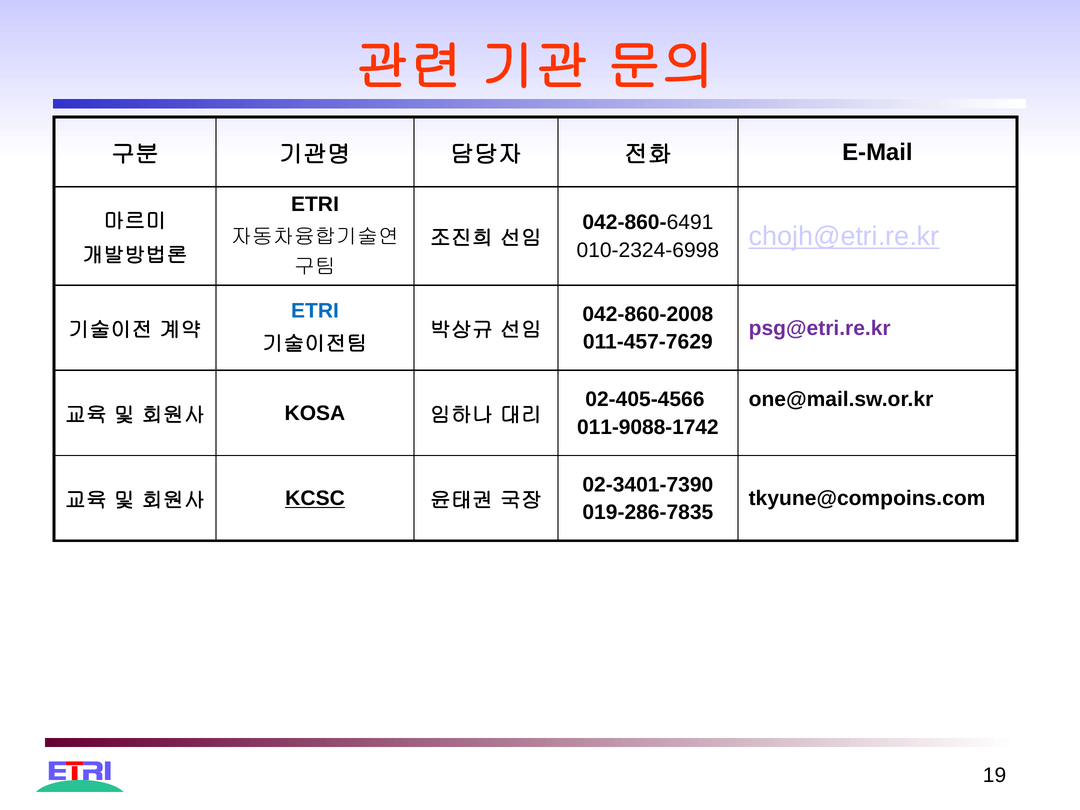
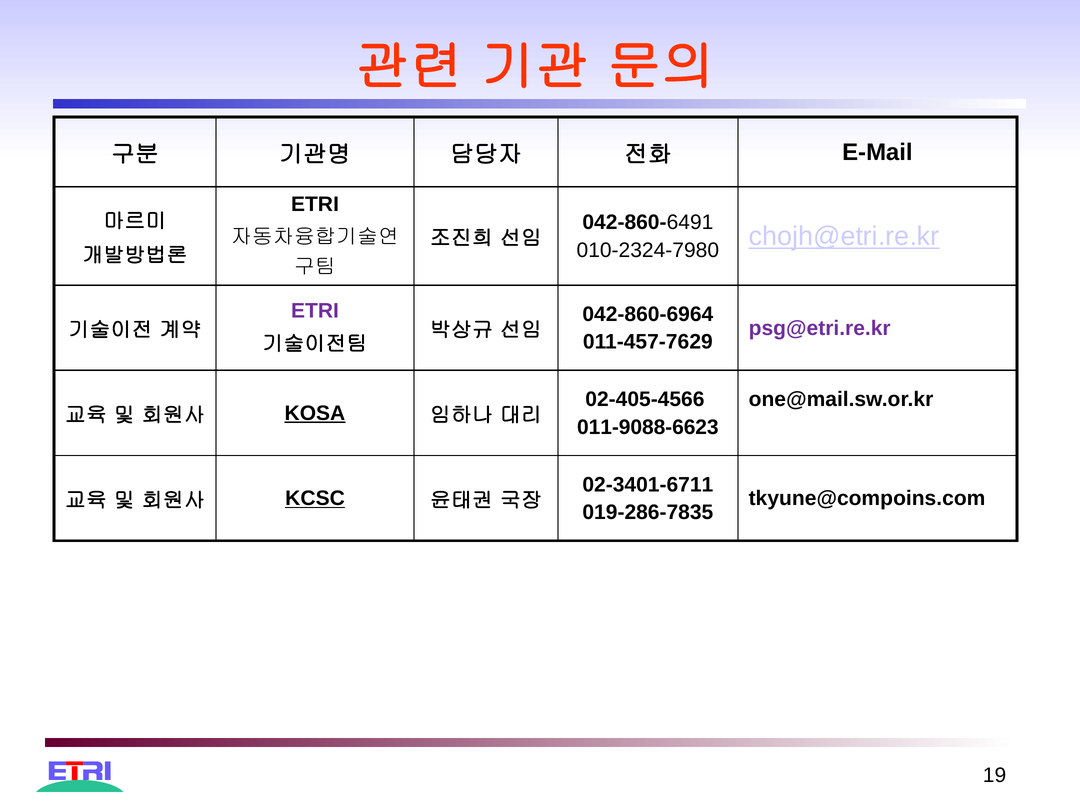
010-2324-6998: 010-2324-6998 -> 010-2324-7980
ETRI at (315, 311) colour: blue -> purple
042-860-2008: 042-860-2008 -> 042-860-6964
KOSA underline: none -> present
011-9088-1742: 011-9088-1742 -> 011-9088-6623
02-3401-7390: 02-3401-7390 -> 02-3401-6711
